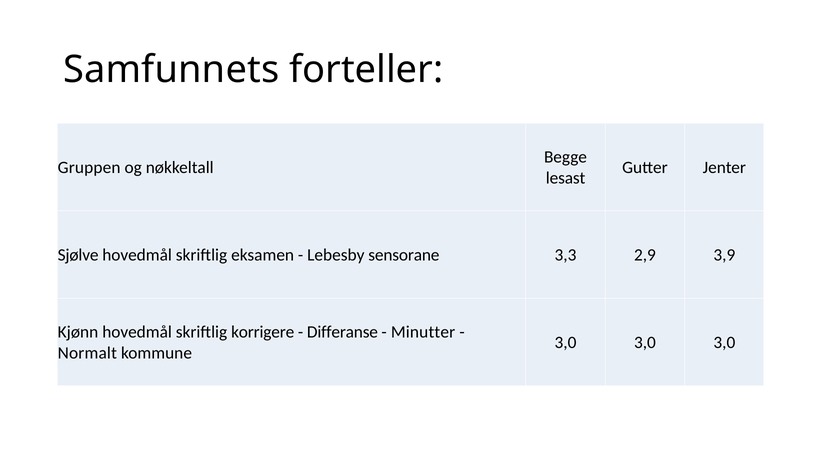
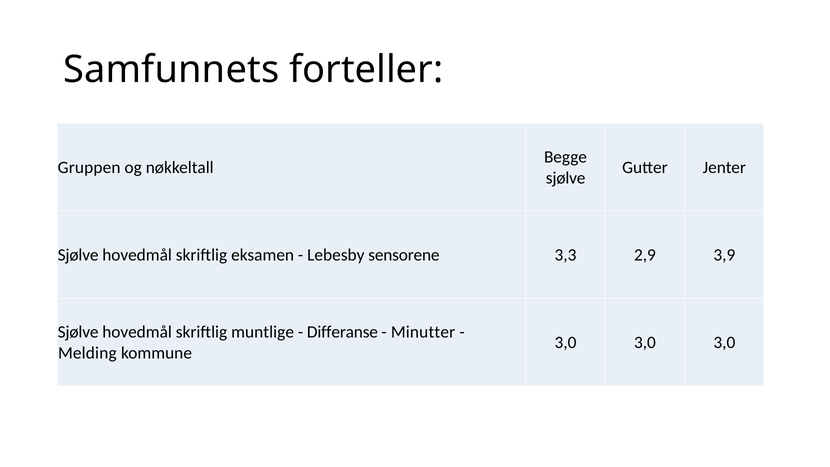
lesast at (566, 178): lesast -> sjølve
sensorane: sensorane -> sensorene
Kjønn at (78, 332): Kjønn -> Sjølve
korrigere: korrigere -> muntlige
Normalt: Normalt -> Melding
